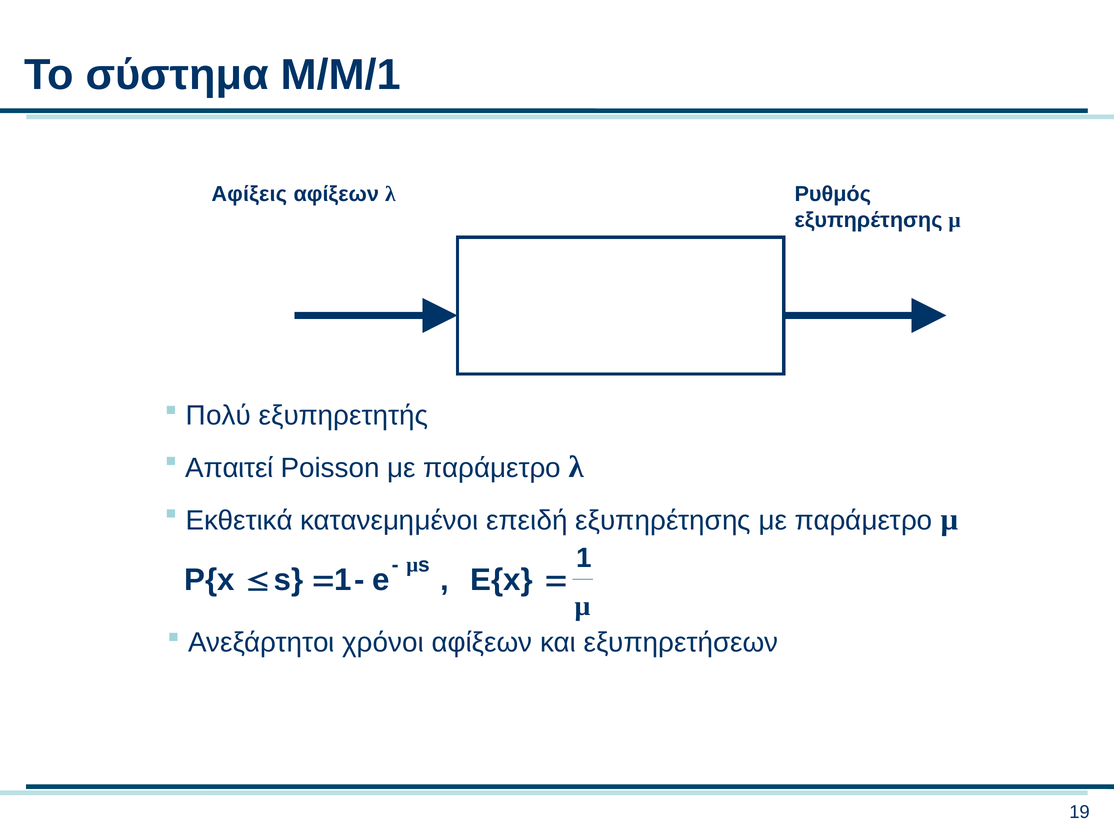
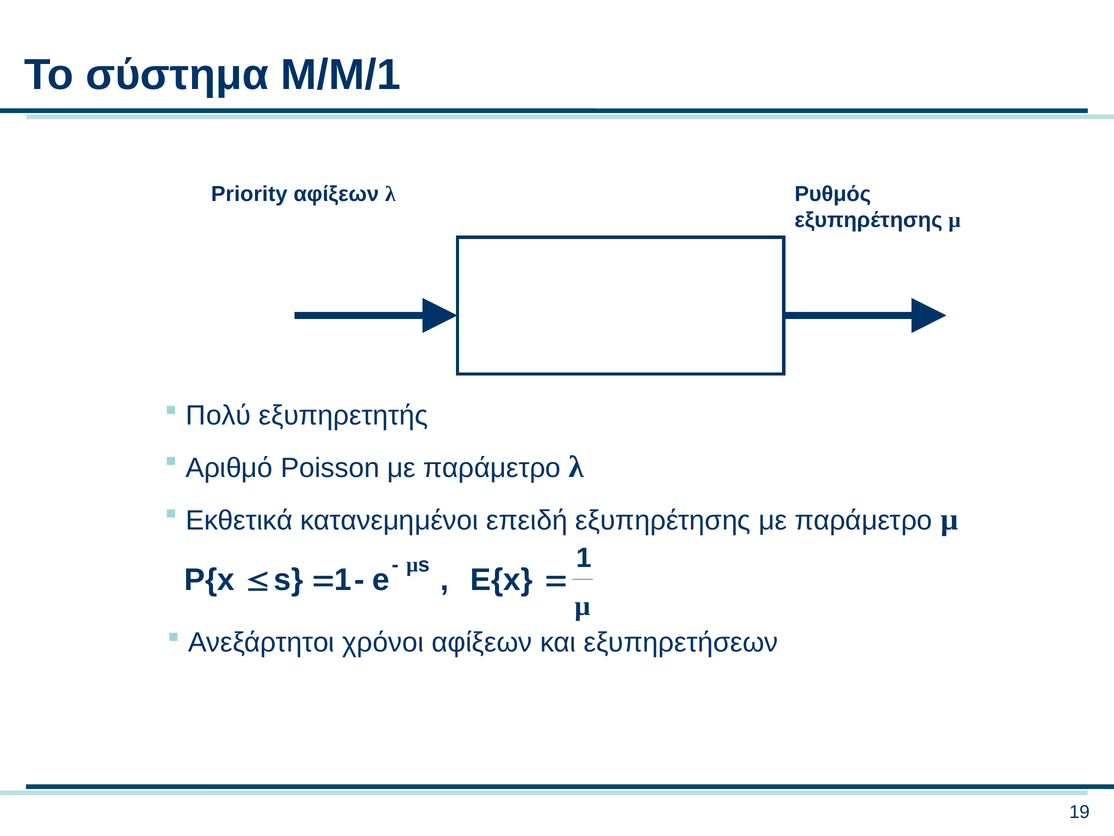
Αφίξεις: Αφίξεις -> Priority
Απαιτεί: Απαιτεί -> Αριθμό
